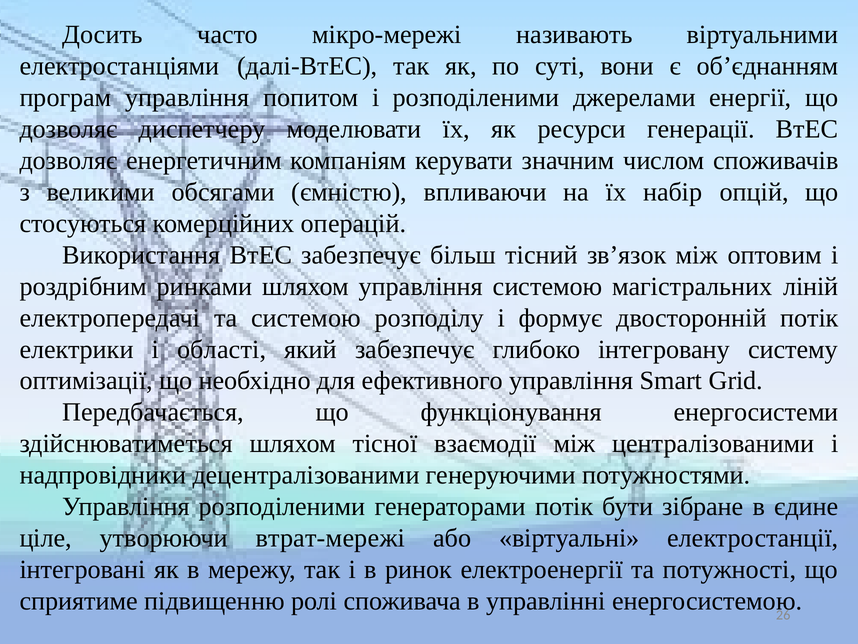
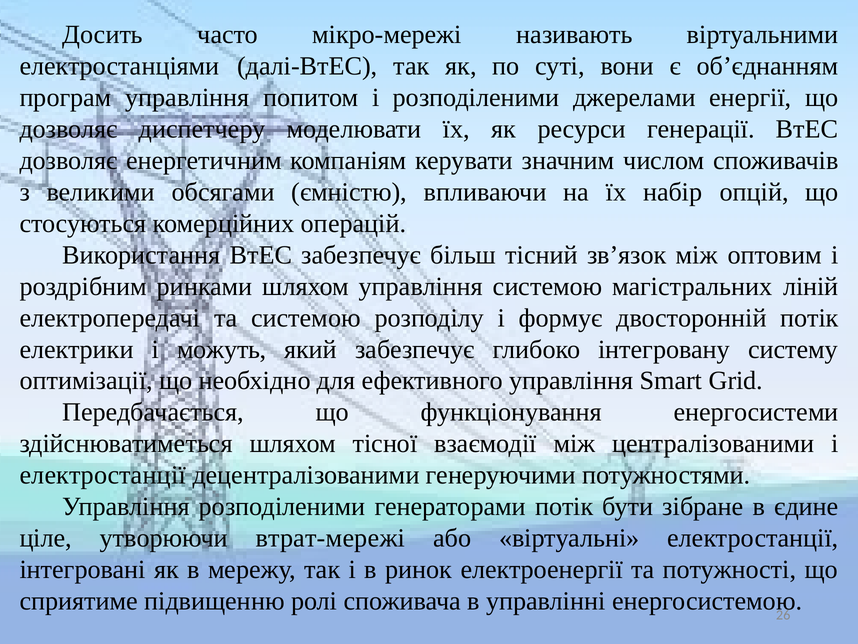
області: області -> можуть
надпровідники at (103, 475): надпровідники -> електростанції
